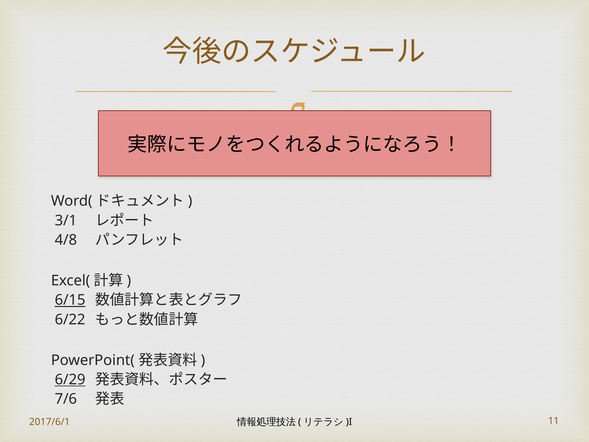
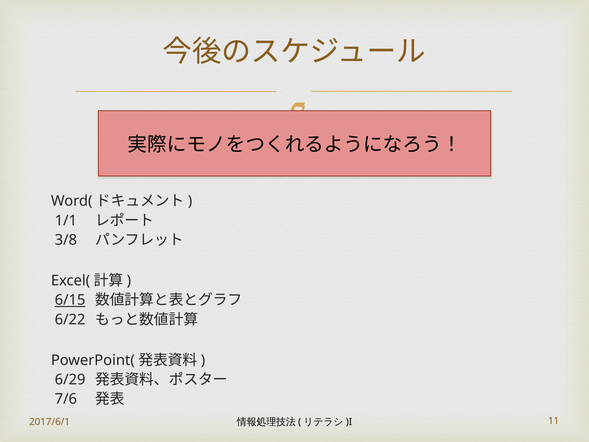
3/1: 3/1 -> 1/1
4/8: 4/8 -> 3/8
6/29 underline: present -> none
